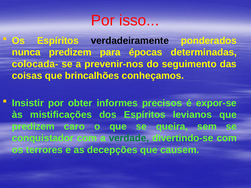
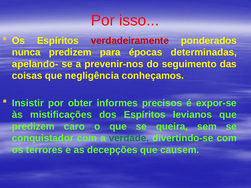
verdadeiramente colour: black -> red
colocada-: colocada- -> apelando-
brincalhões: brincalhões -> negligência
